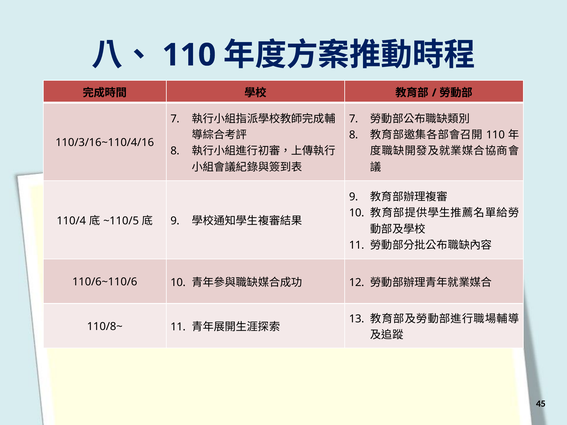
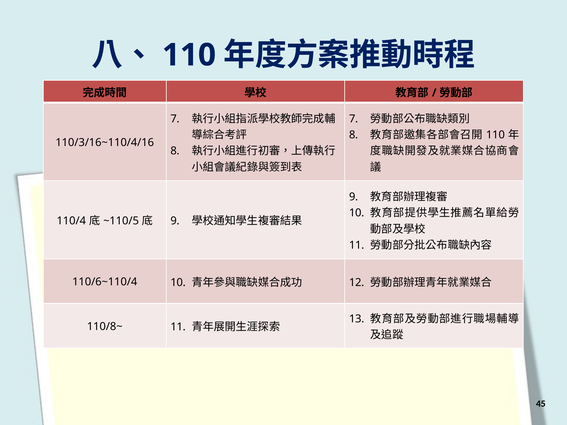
110/6~110/6: 110/6~110/6 -> 110/6~110/4
